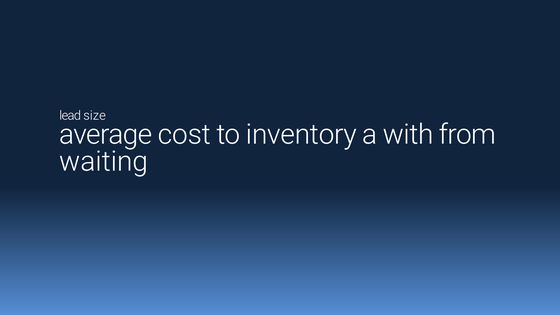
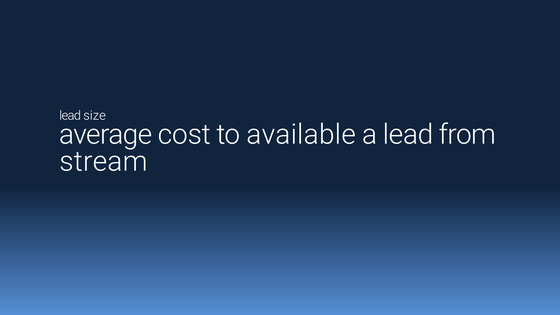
inventory: inventory -> available
a with: with -> lead
waiting: waiting -> stream
